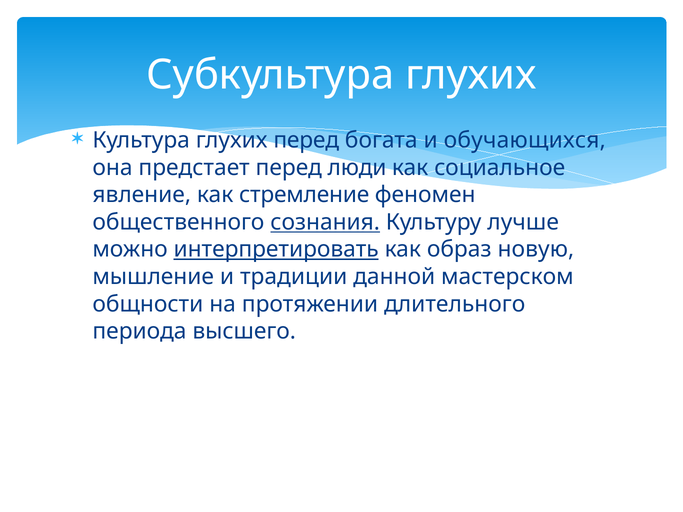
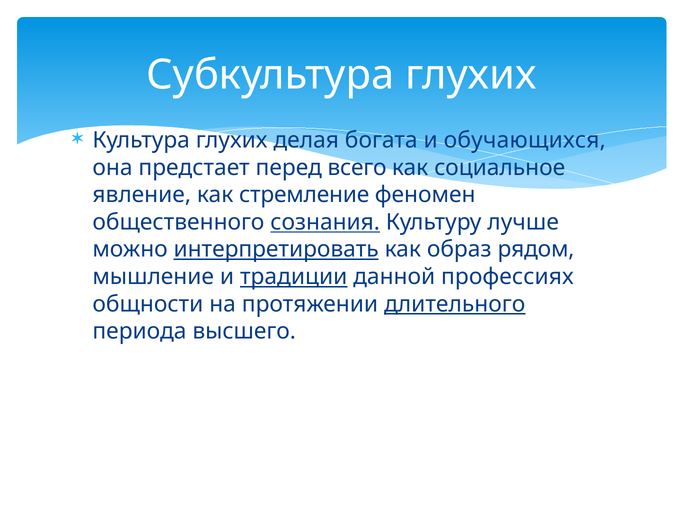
глухих перед: перед -> делая
люди: люди -> всего
новую: новую -> рядом
традиции underline: none -> present
мастерском: мастерском -> профессиях
длительного underline: none -> present
